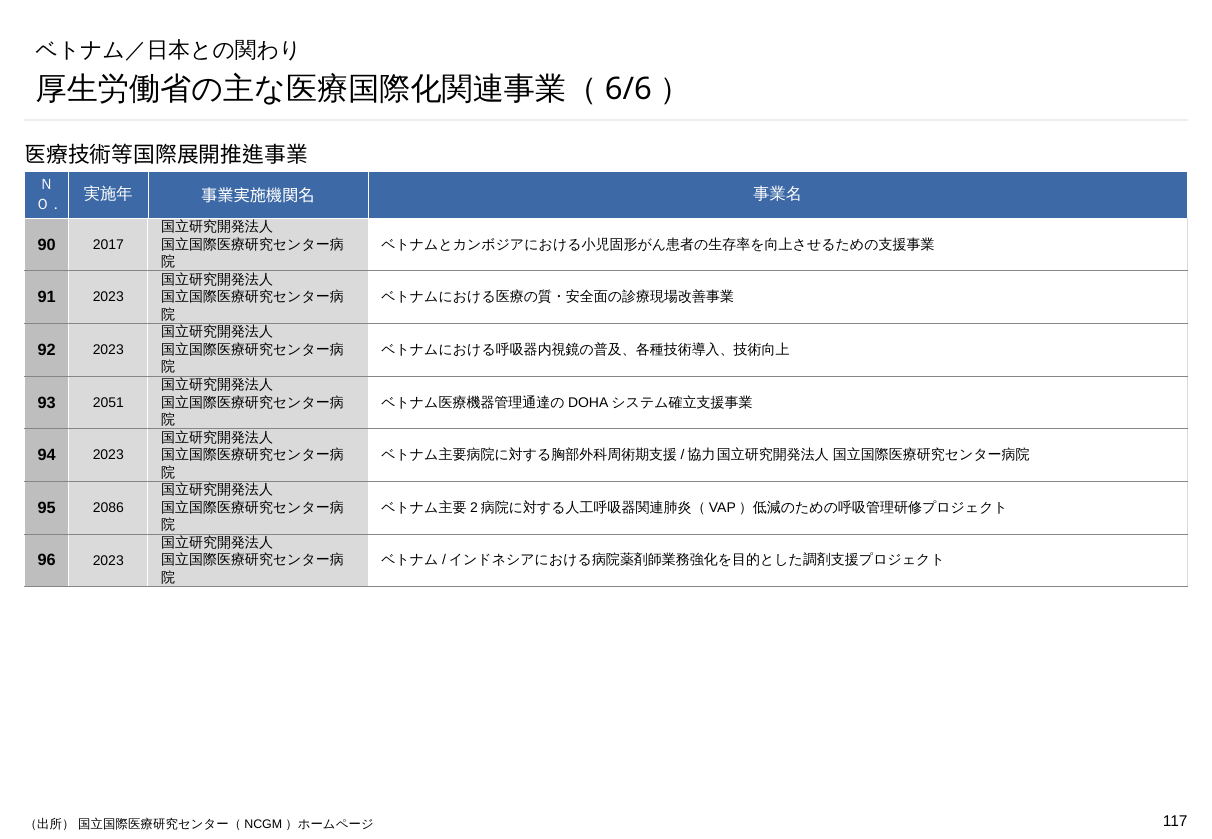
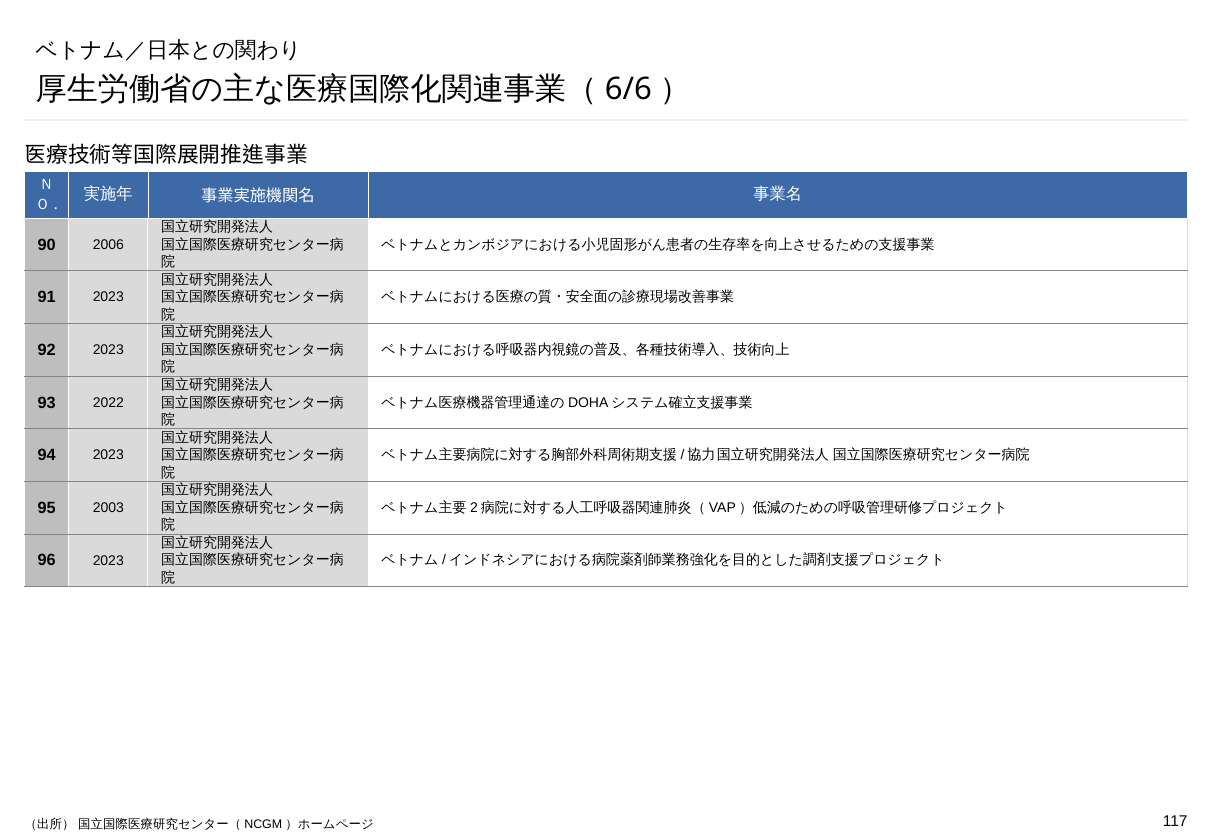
2017: 2017 -> 2006
2051: 2051 -> 2022
2086: 2086 -> 2003
